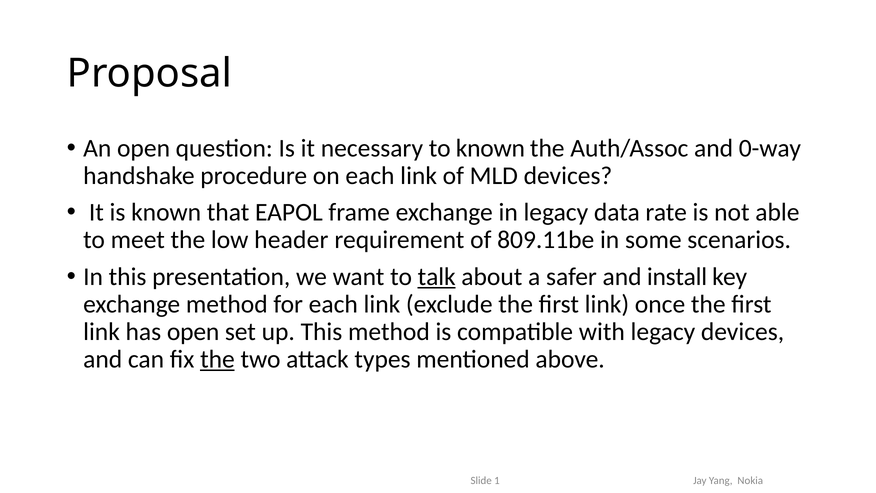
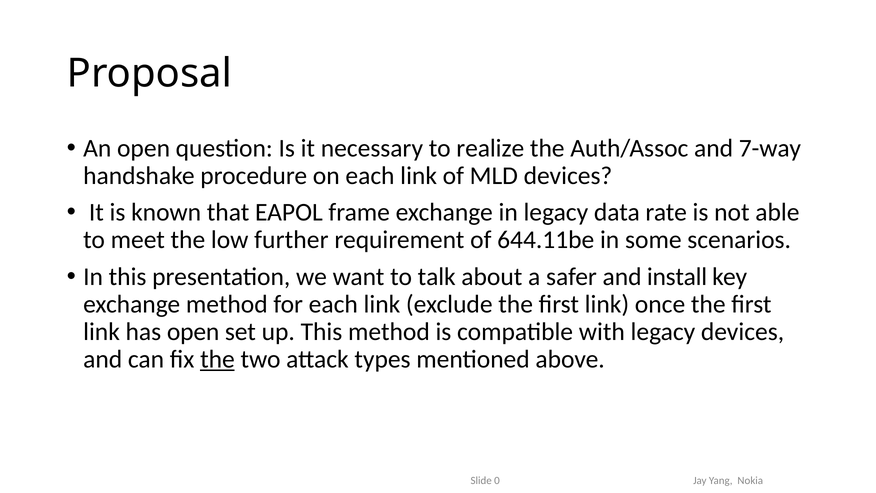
to known: known -> realize
0-way: 0-way -> 7-way
header: header -> further
809.11be: 809.11be -> 644.11be
talk underline: present -> none
1: 1 -> 0
